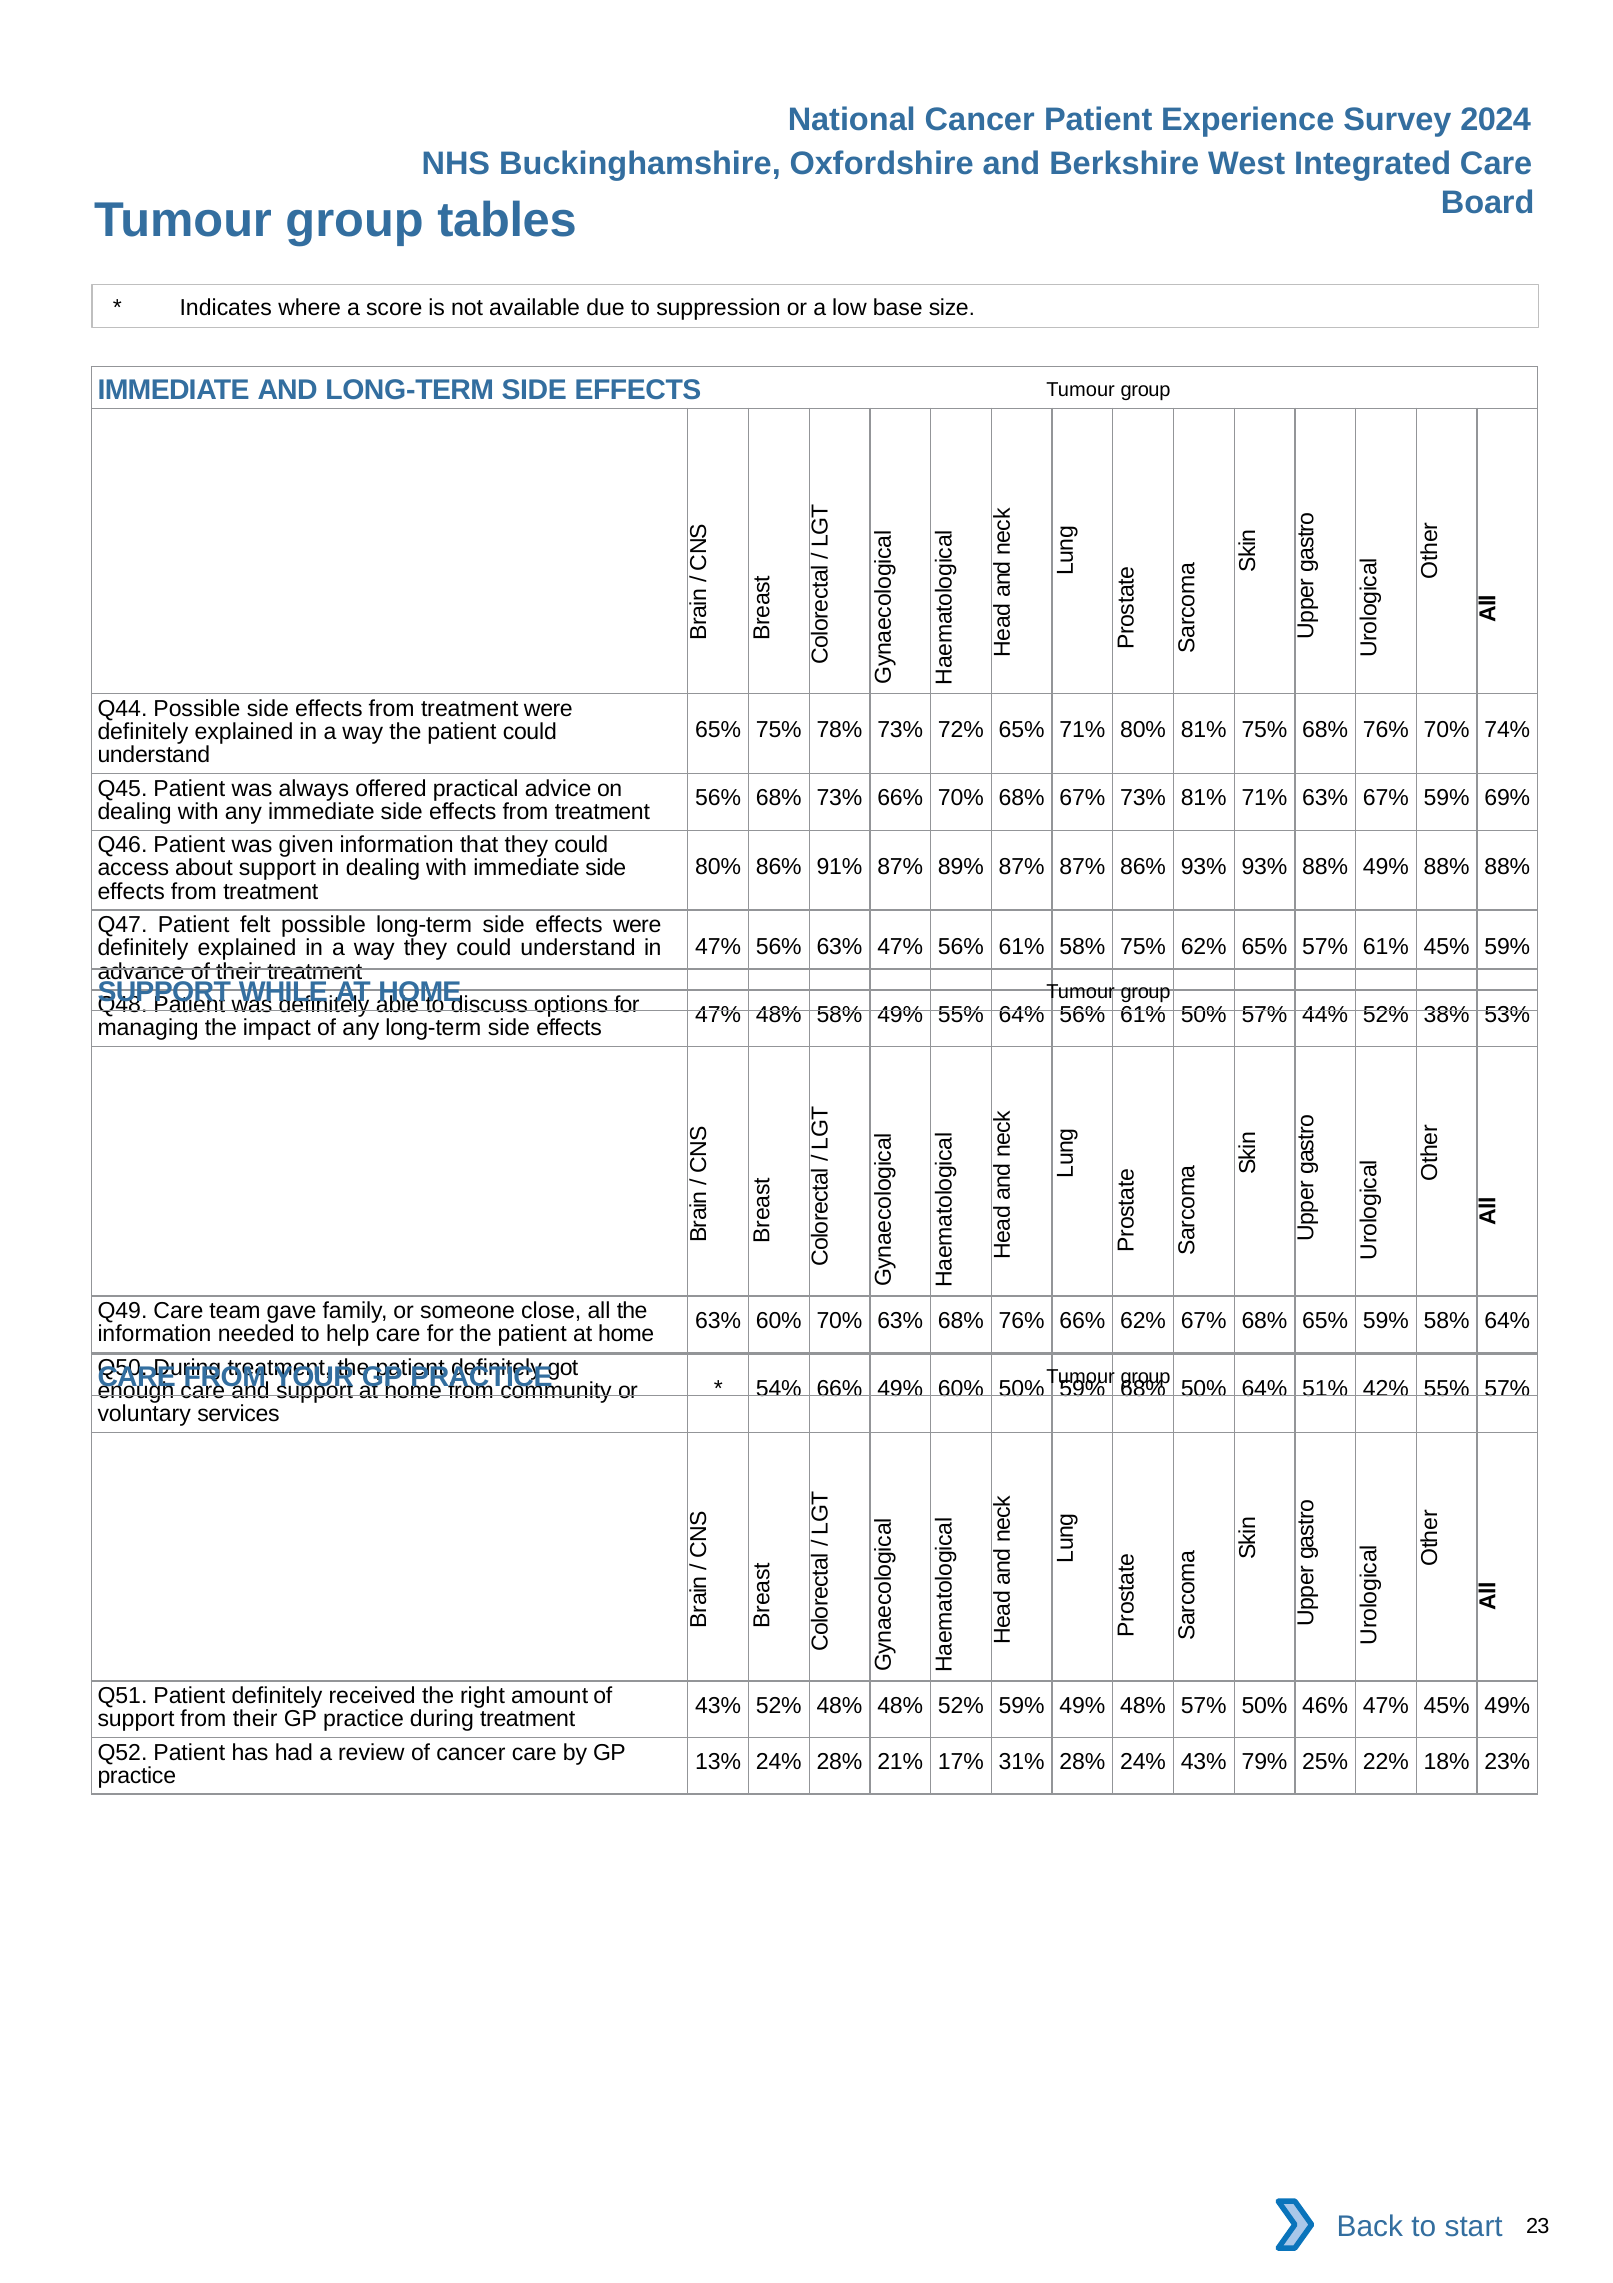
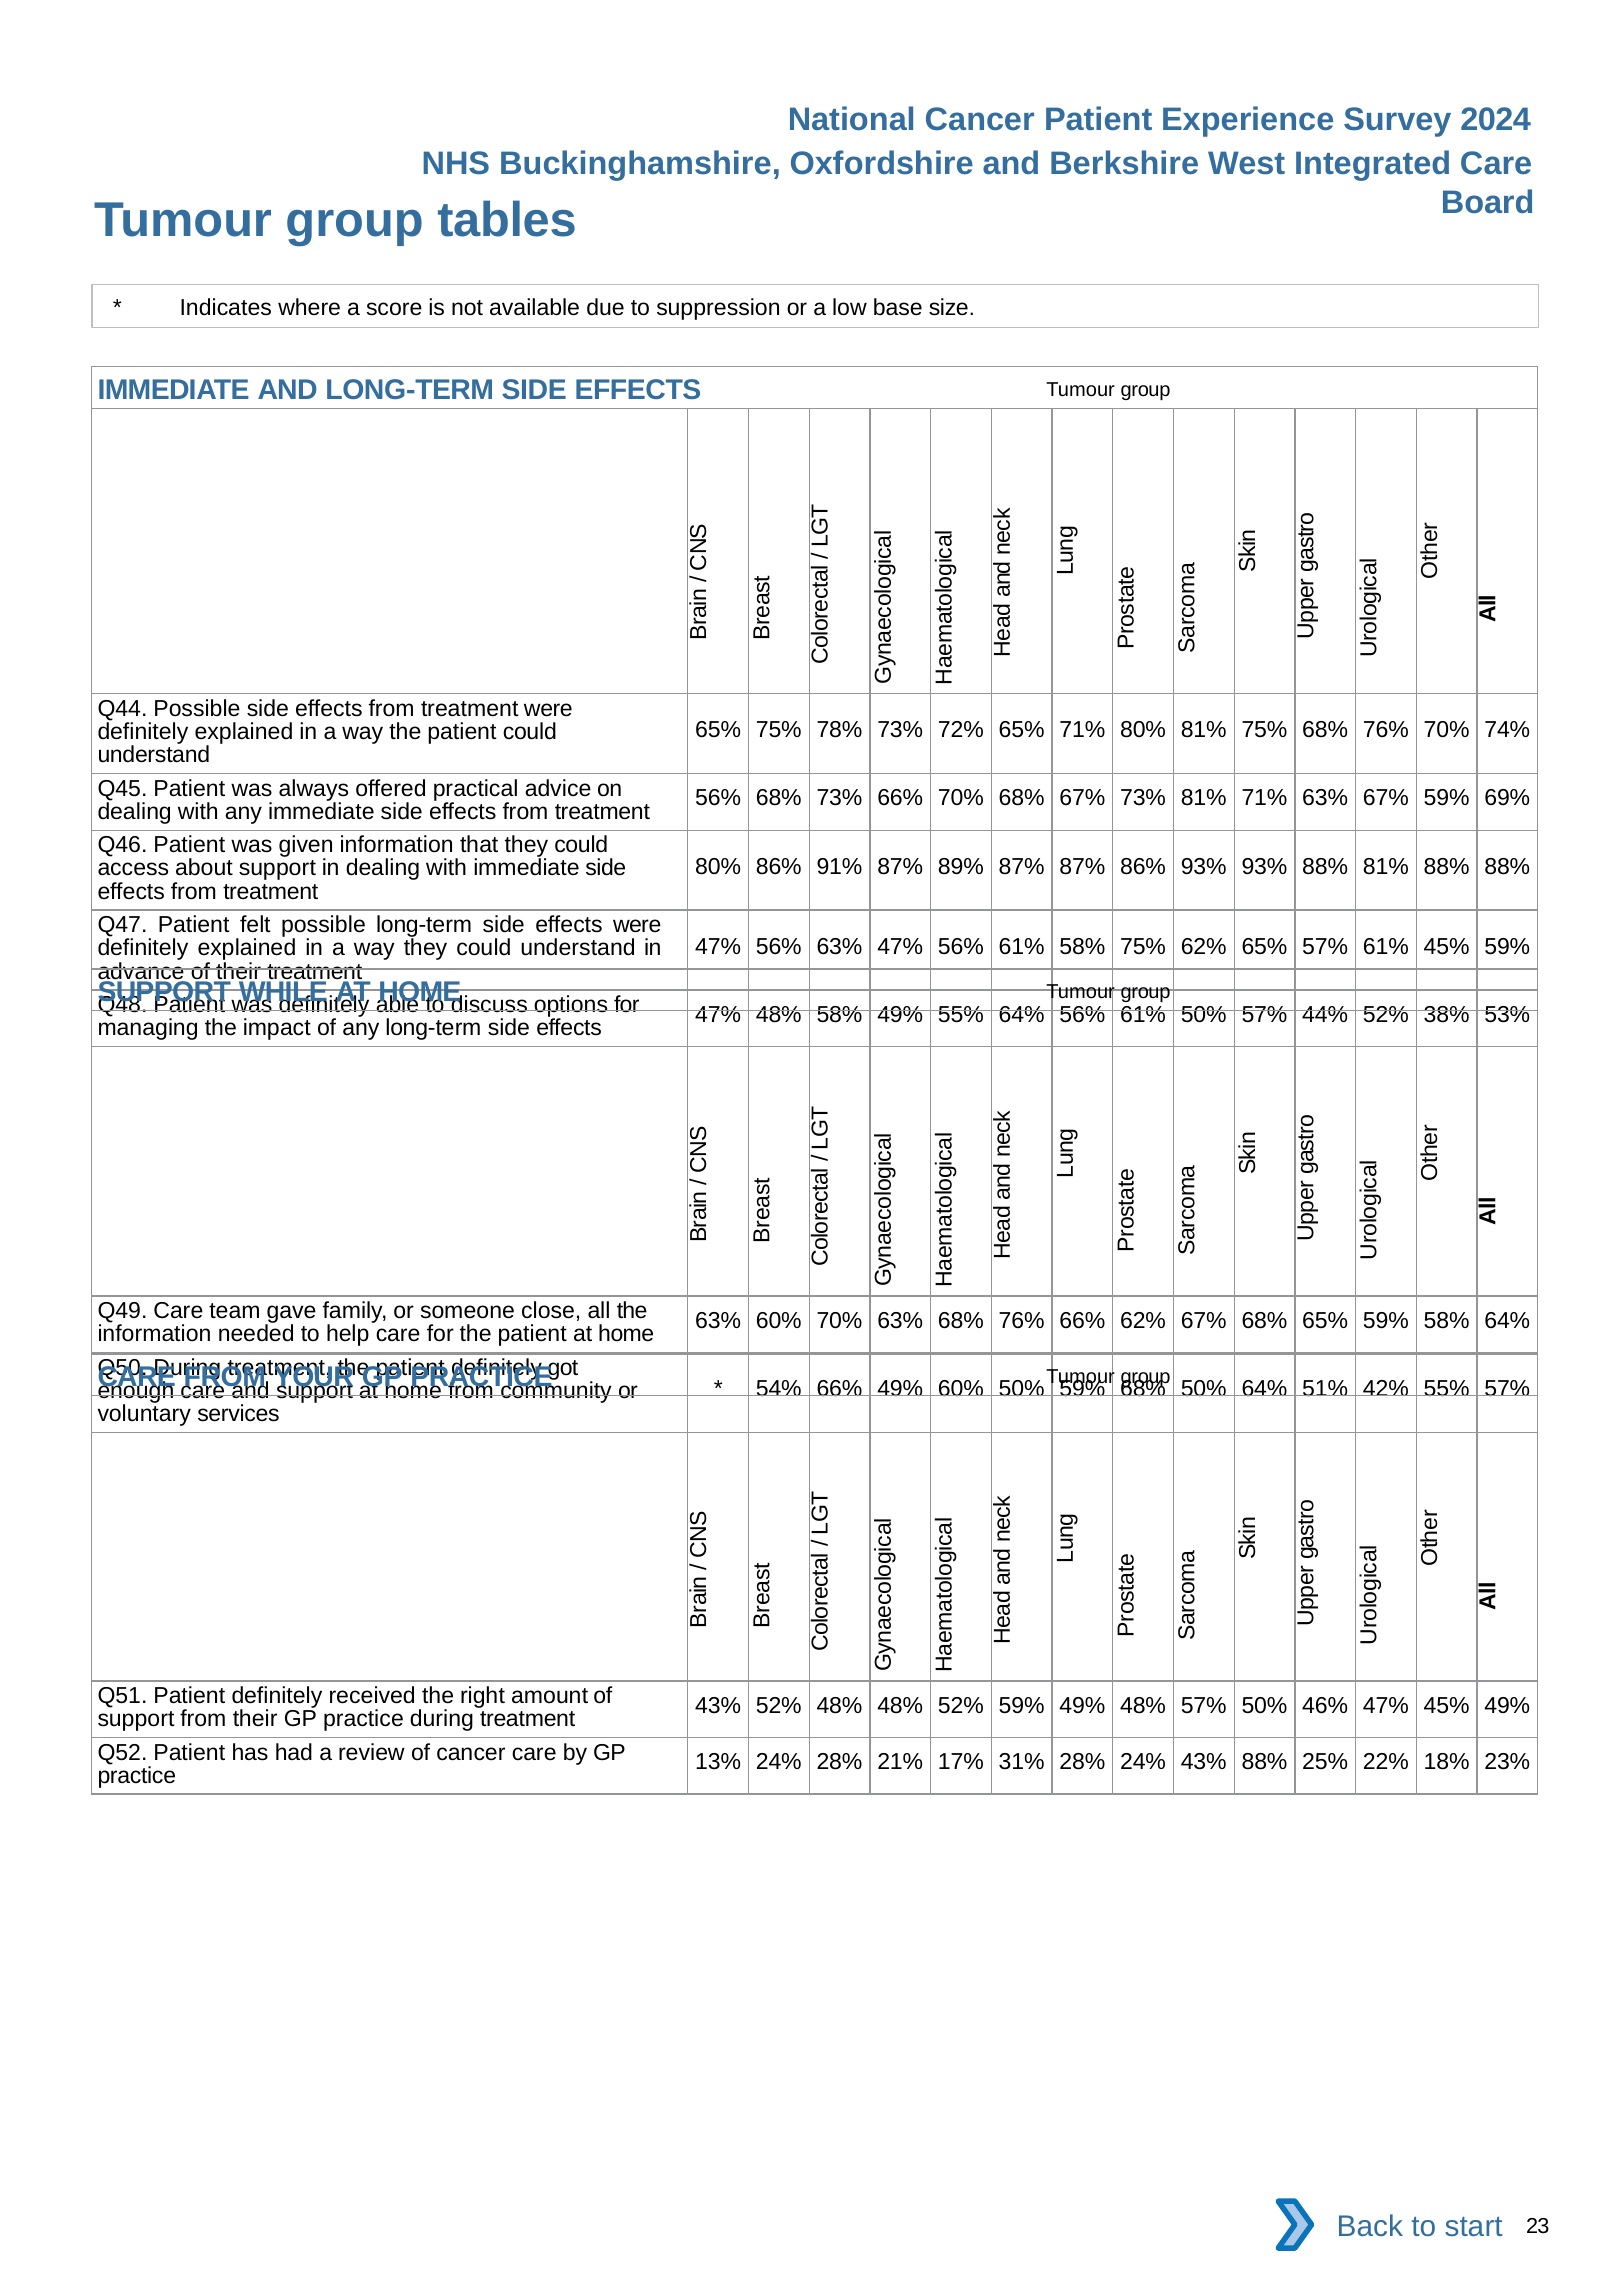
88% 49%: 49% -> 81%
43% 79%: 79% -> 88%
